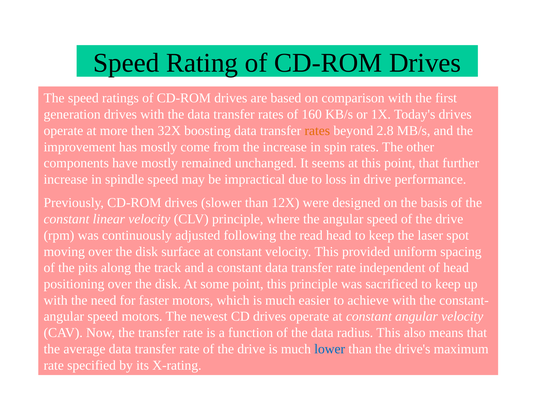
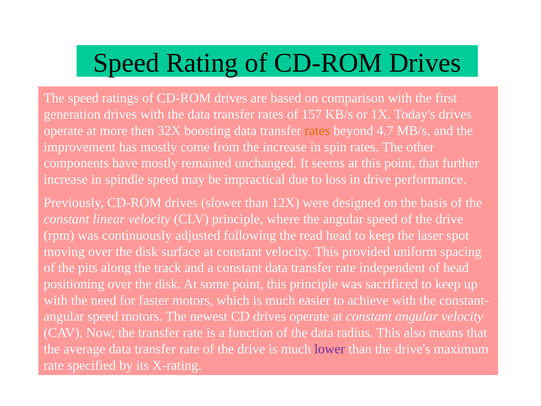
160: 160 -> 157
2.8: 2.8 -> 4.7
lower colour: blue -> purple
